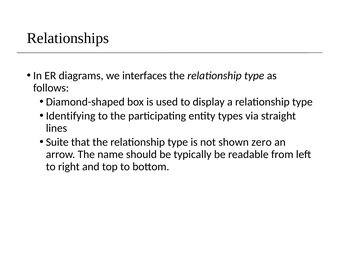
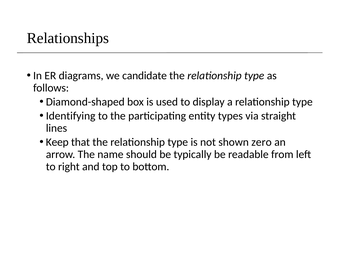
interfaces: interfaces -> candidate
Suite: Suite -> Keep
